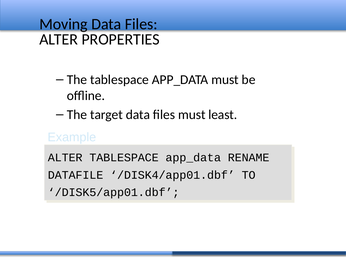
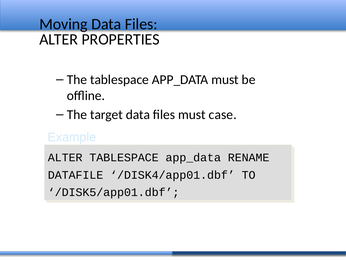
least: least -> case
